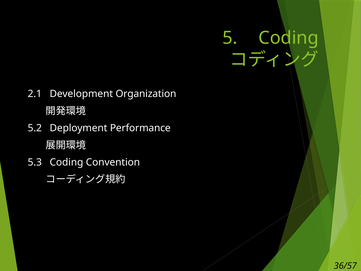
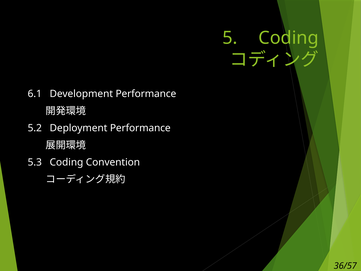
2.1: 2.1 -> 6.1
Development Organization: Organization -> Performance
